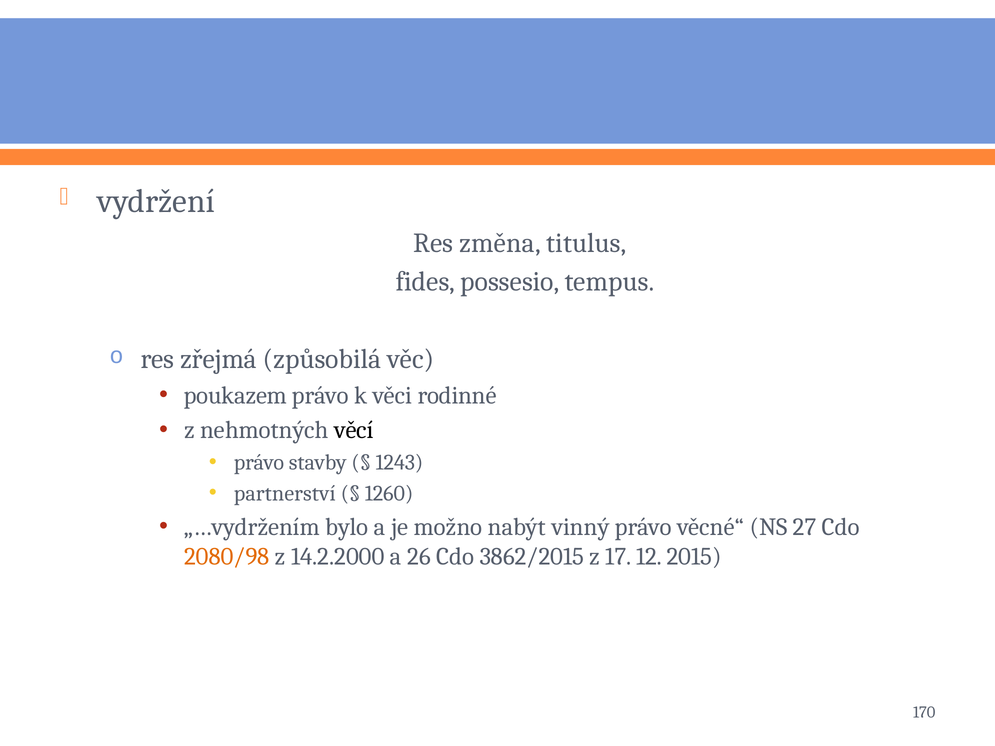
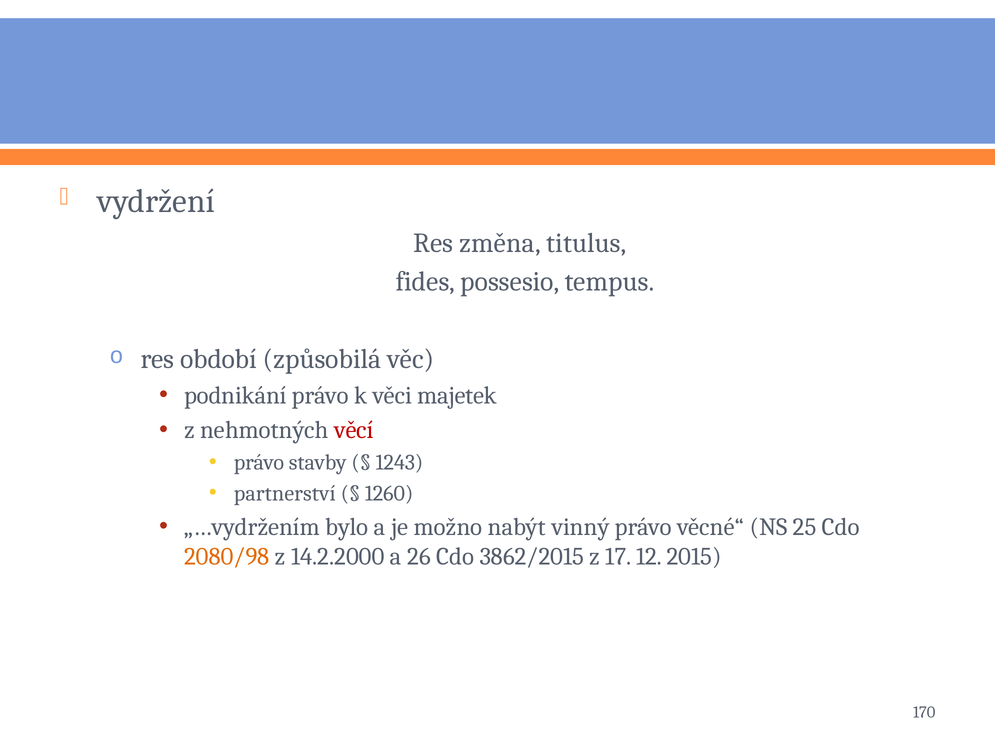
zřejmá: zřejmá -> období
poukazem: poukazem -> podnikání
rodinné: rodinné -> majetek
věcí colour: black -> red
27: 27 -> 25
